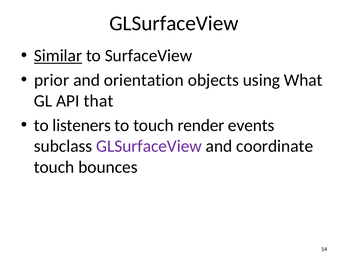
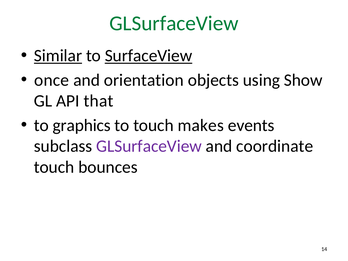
GLSurfaceView at (174, 23) colour: black -> green
SurfaceView underline: none -> present
prior: prior -> once
What: What -> Show
listeners: listeners -> graphics
render: render -> makes
